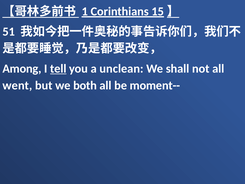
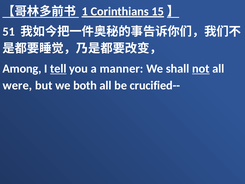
unclean: unclean -> manner
not underline: none -> present
went: went -> were
moment--: moment-- -> crucified--
